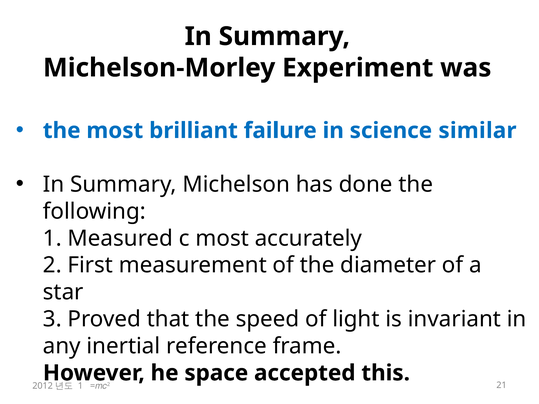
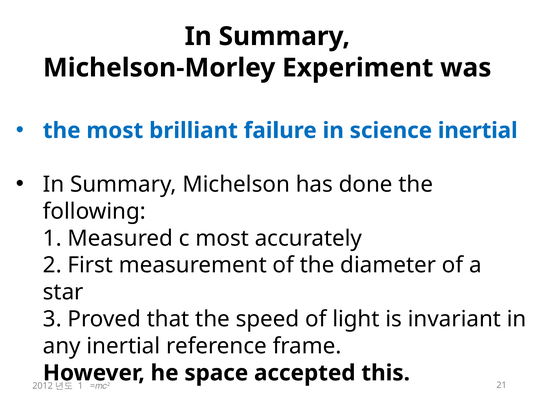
science similar: similar -> inertial
